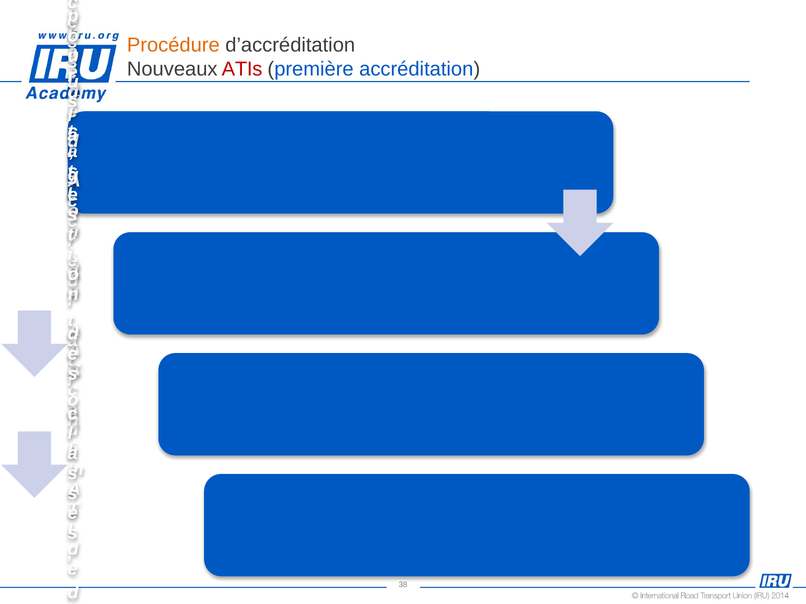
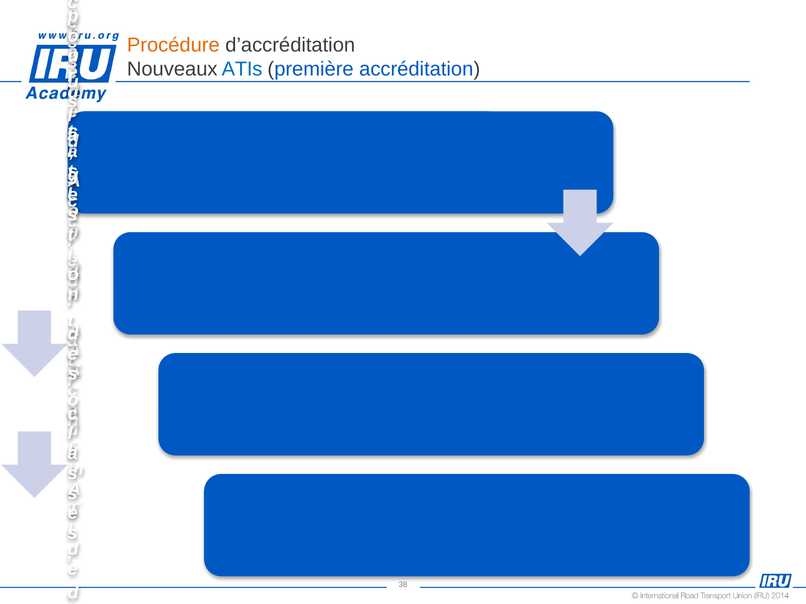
ATIs colour: red -> blue
